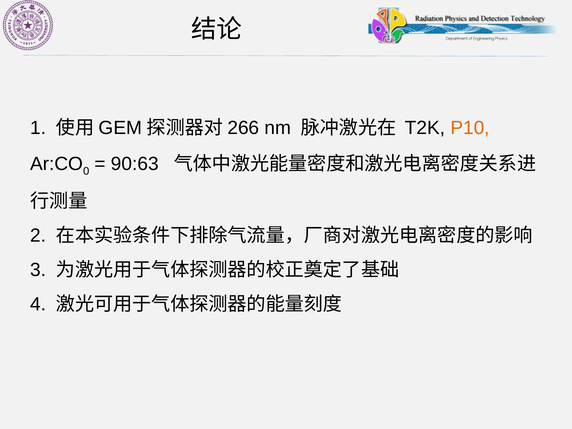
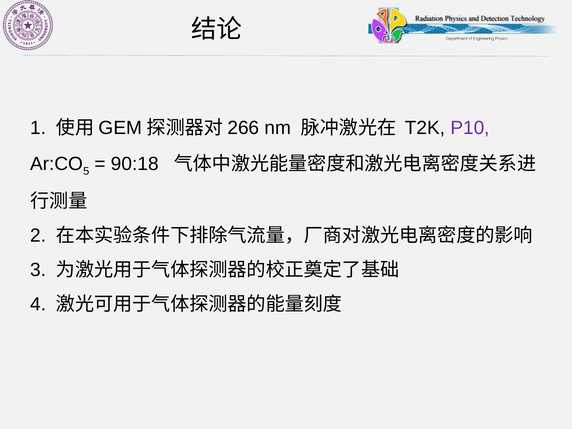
P10 colour: orange -> purple
0: 0 -> 5
90:63: 90:63 -> 90:18
